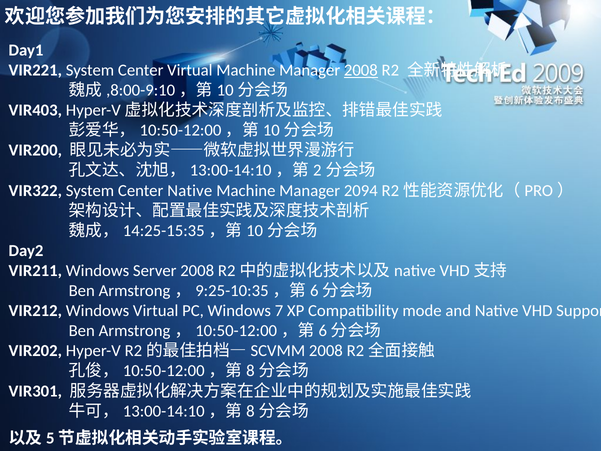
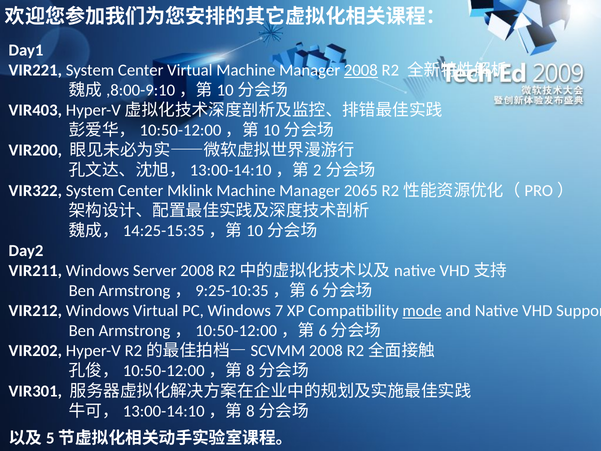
Center Native: Native -> Mklink
2094: 2094 -> 2065
mode underline: none -> present
